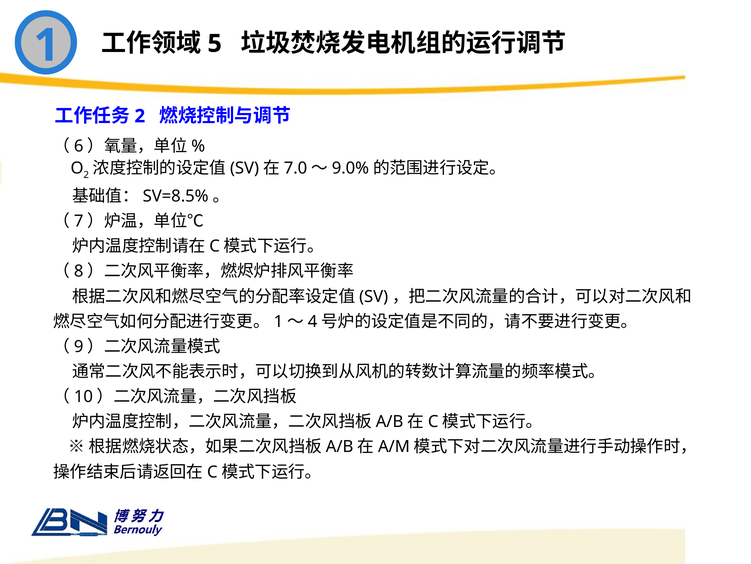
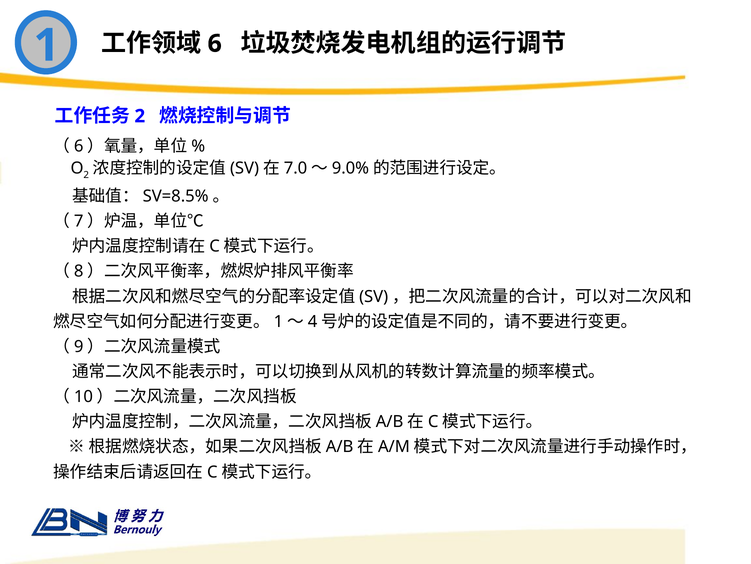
5: 5 -> 6
